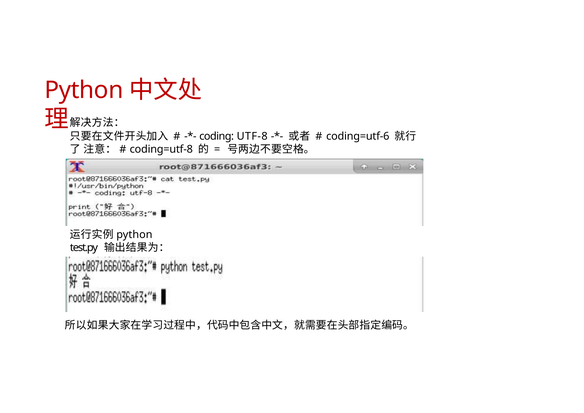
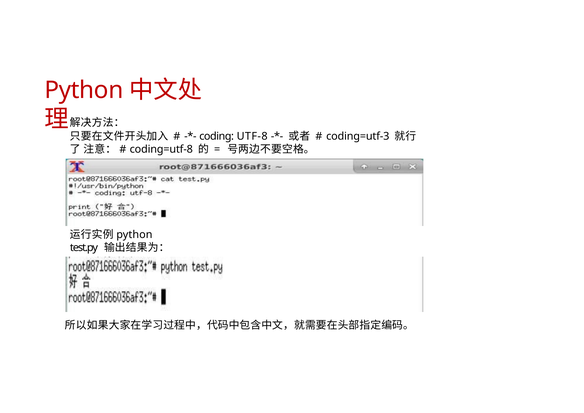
coding=utf-6: coding=utf-6 -> coding=utf-3
